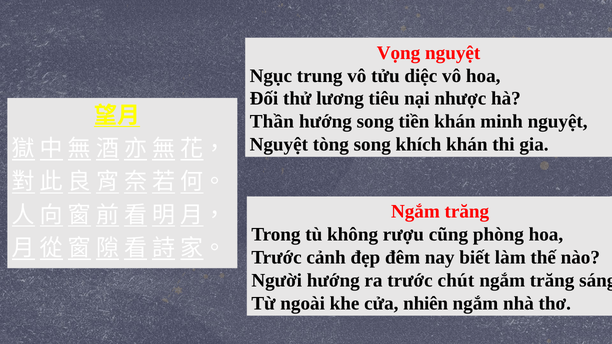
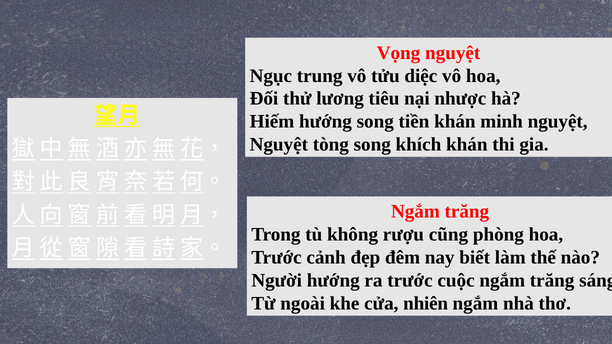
Thần: Thần -> Hiếm
chút: chút -> cuộc
